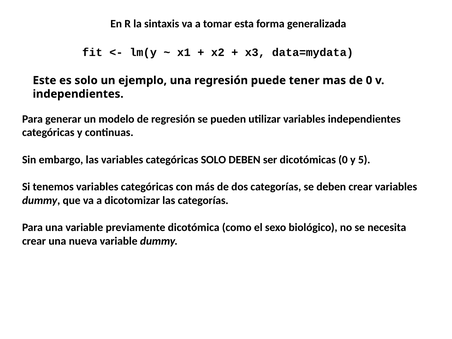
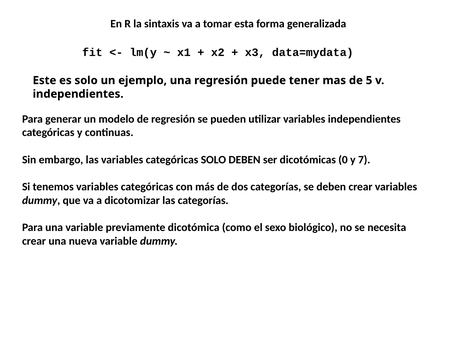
de 0: 0 -> 5
5: 5 -> 7
